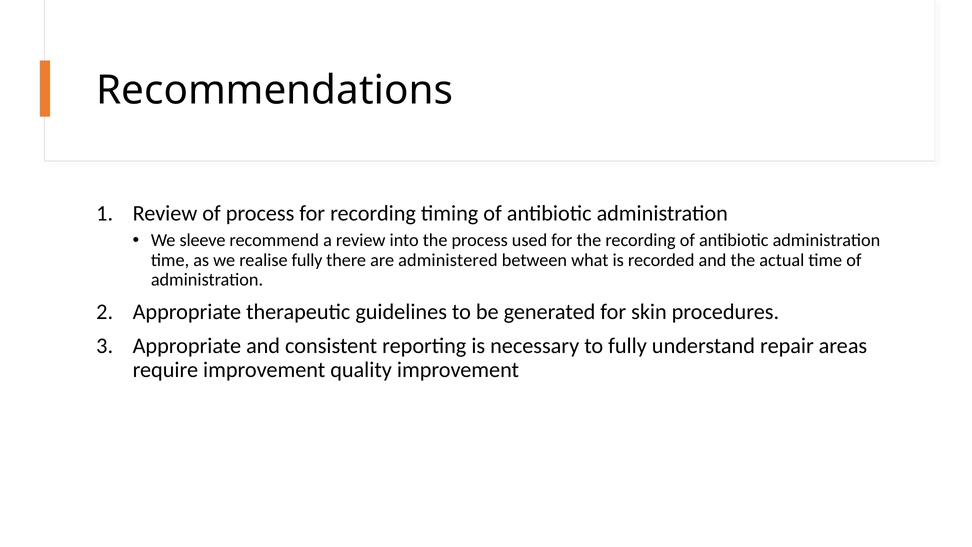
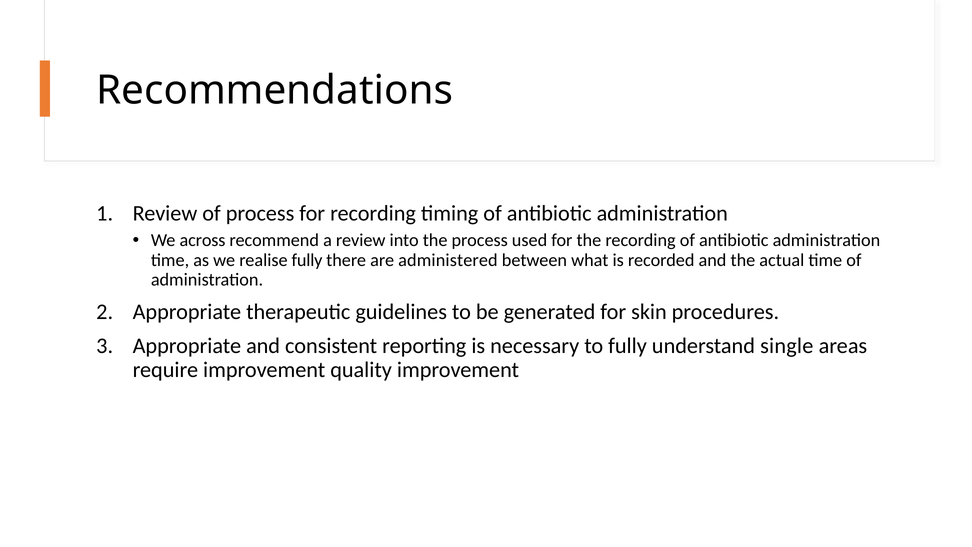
sleeve: sleeve -> across
repair: repair -> single
